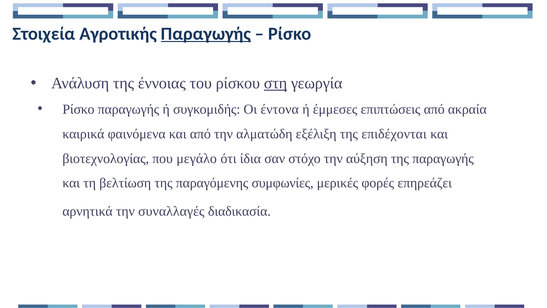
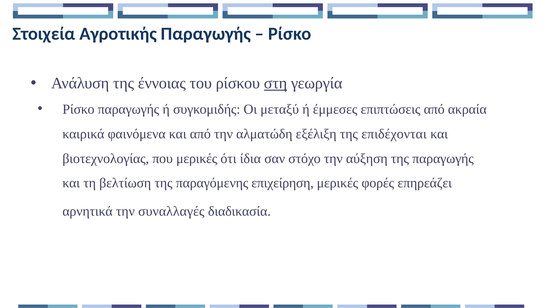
Παραγωγής at (206, 34) underline: present -> none
έντονα: έντονα -> μεταξύ
που μεγάλο: μεγάλο -> μερικές
συμφωνίες: συμφωνίες -> επιχείρηση
